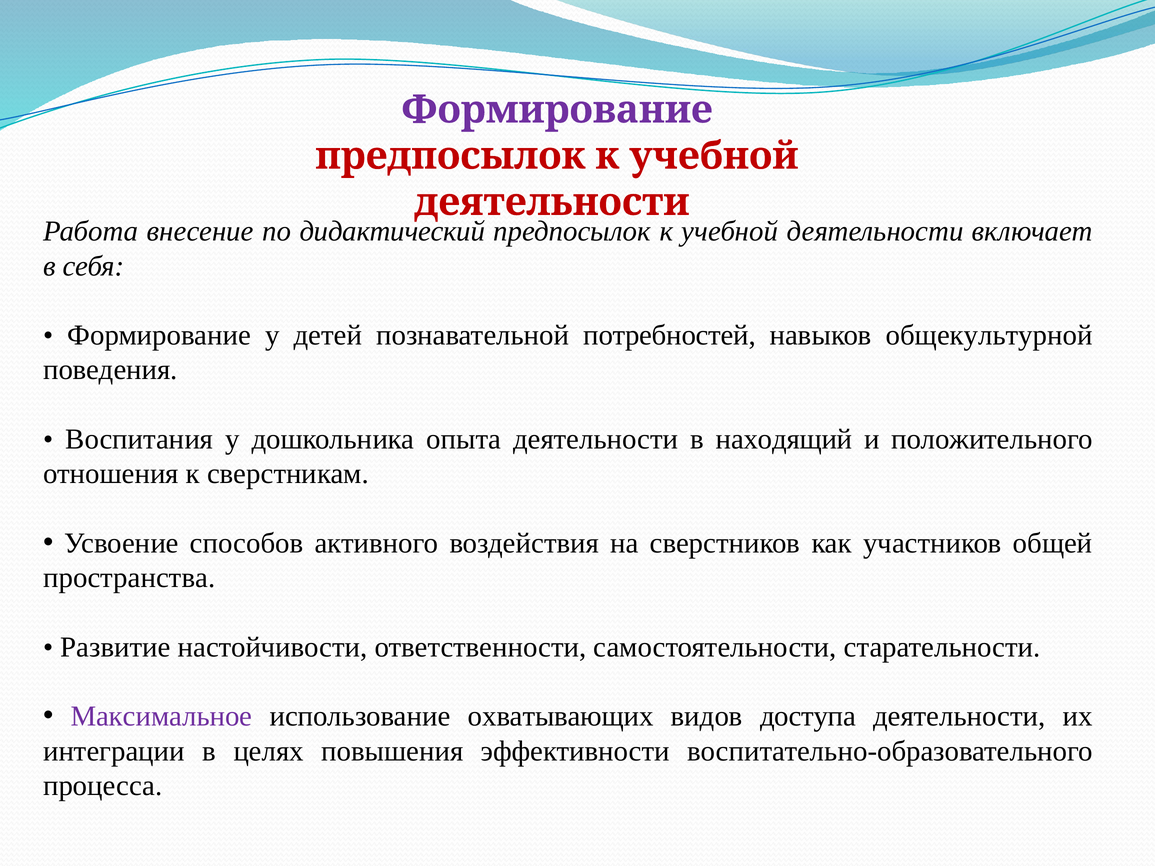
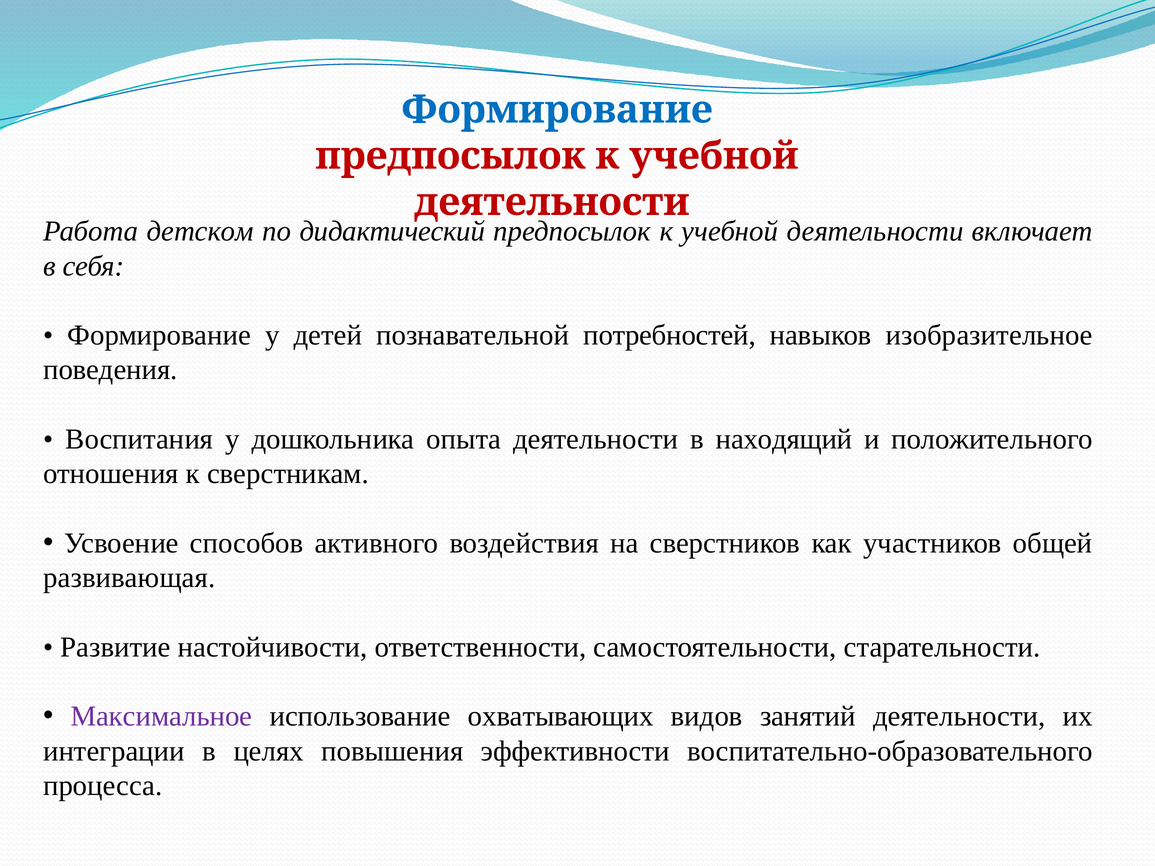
Формирование at (557, 110) colour: purple -> blue
внесение: внесение -> детском
общекультурной: общекультурной -> изобразительное
пространства: пространства -> развивающая
доступа: доступа -> занятий
